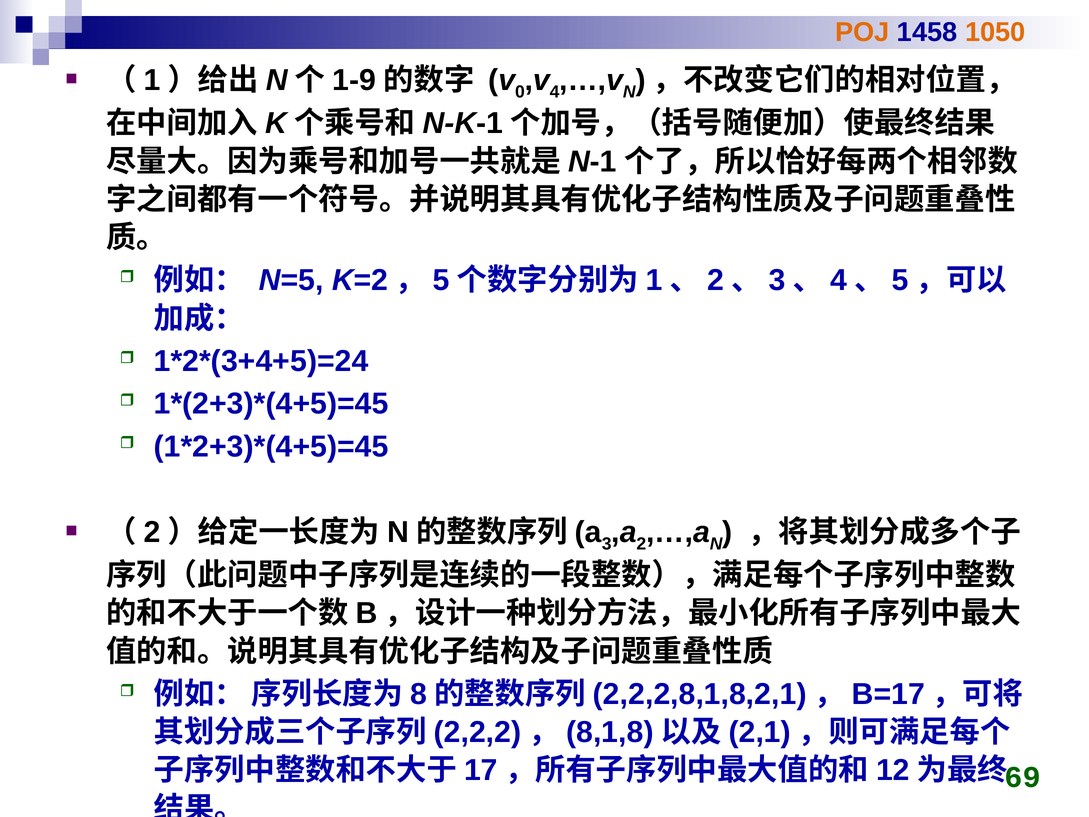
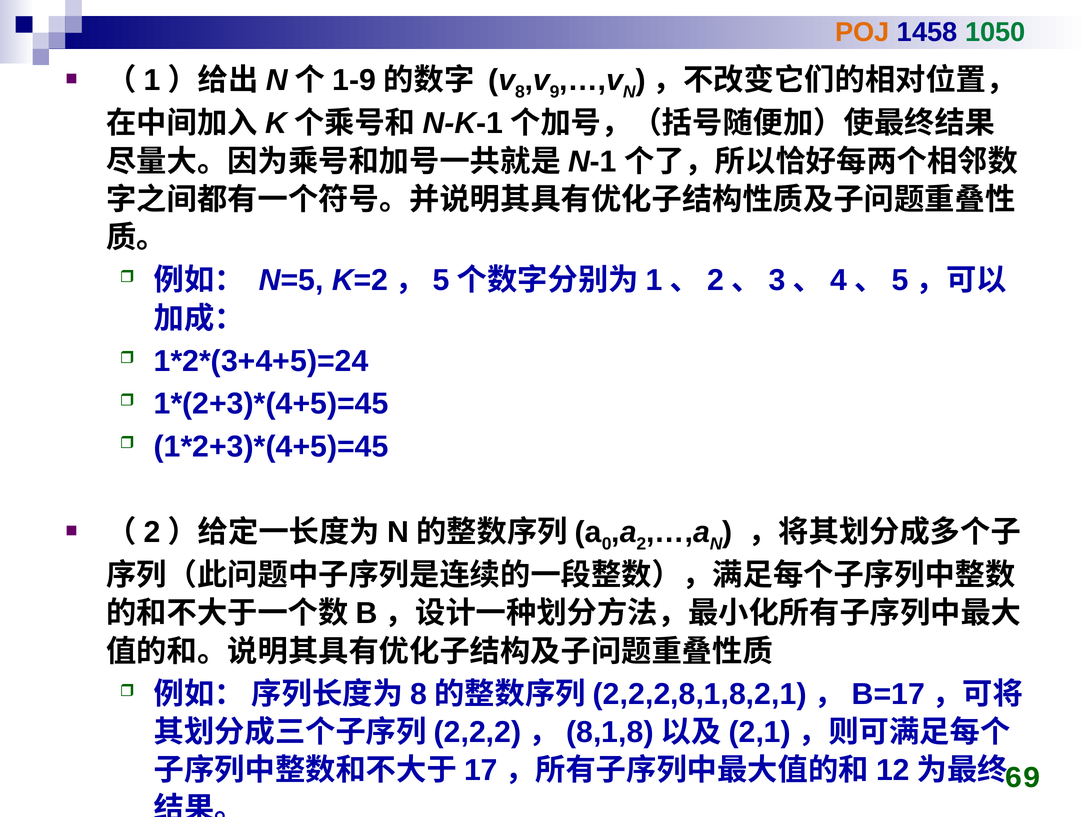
1050 colour: orange -> green
0: 0 -> 8
4: 4 -> 9
3: 3 -> 0
